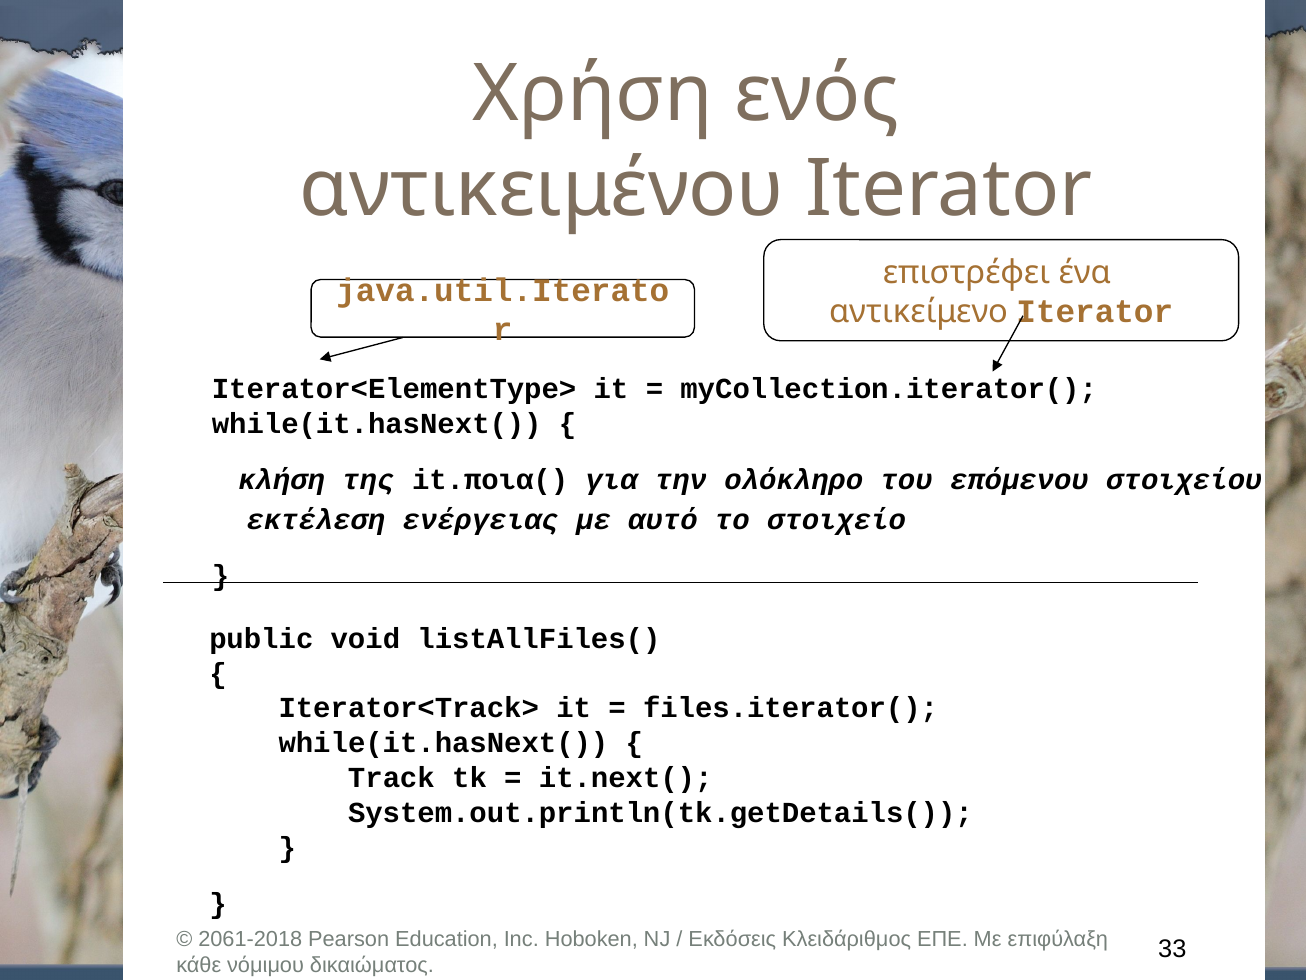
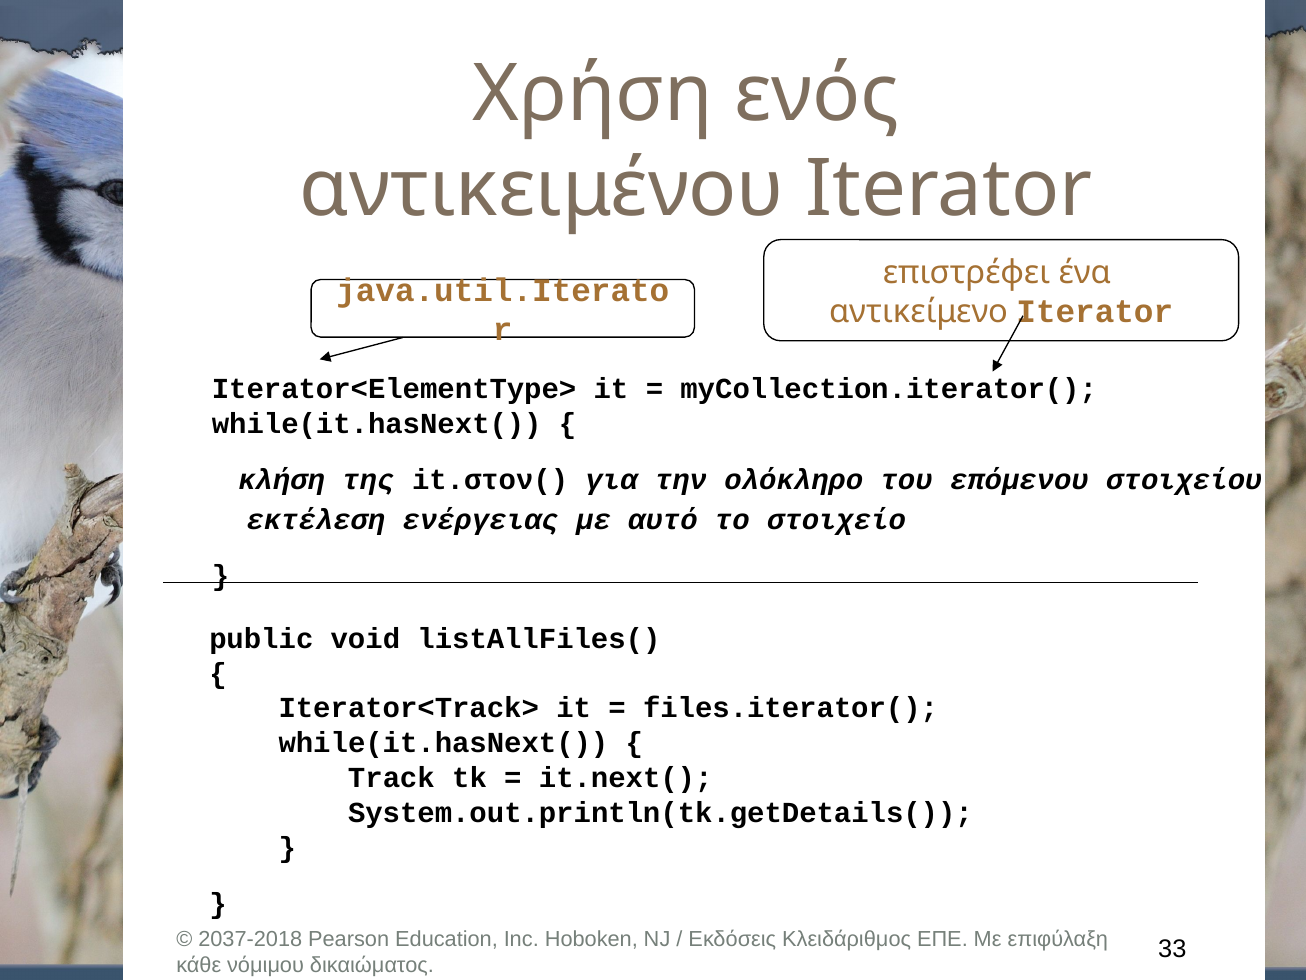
it.ποια(: it.ποια( -> it.στον(
2061-2018: 2061-2018 -> 2037-2018
